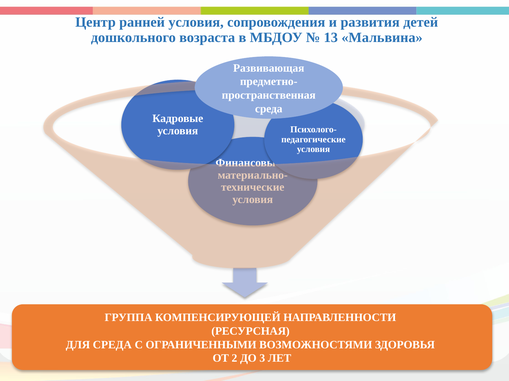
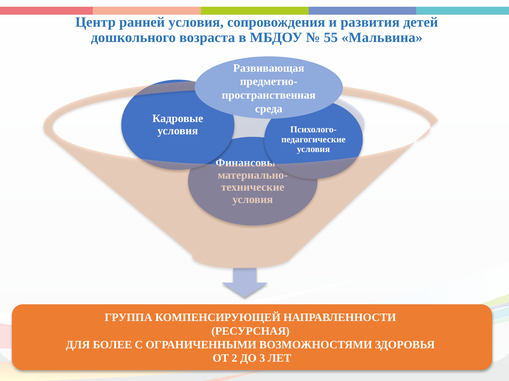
13: 13 -> 55
ДЛЯ СРЕДА: СРЕДА -> БОЛЕЕ
